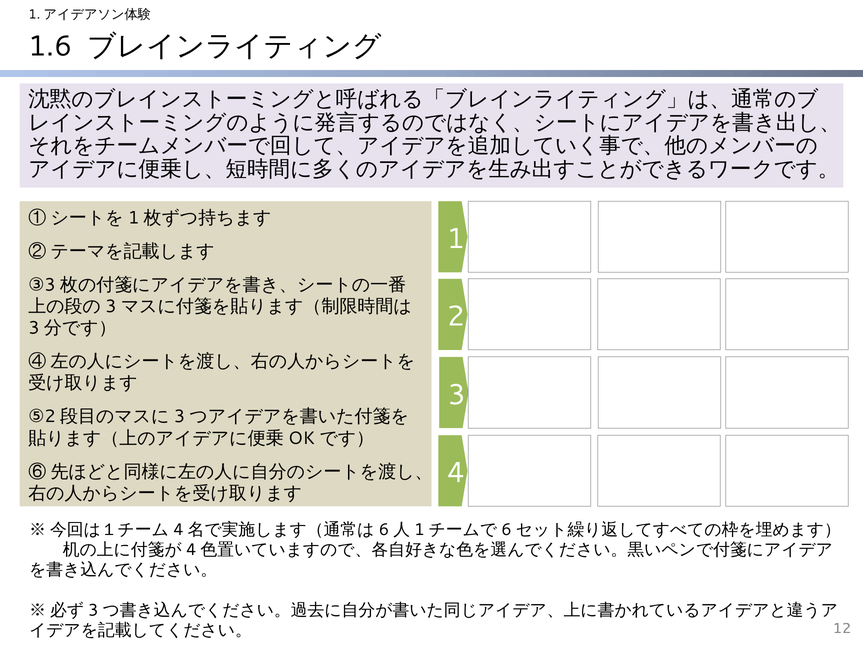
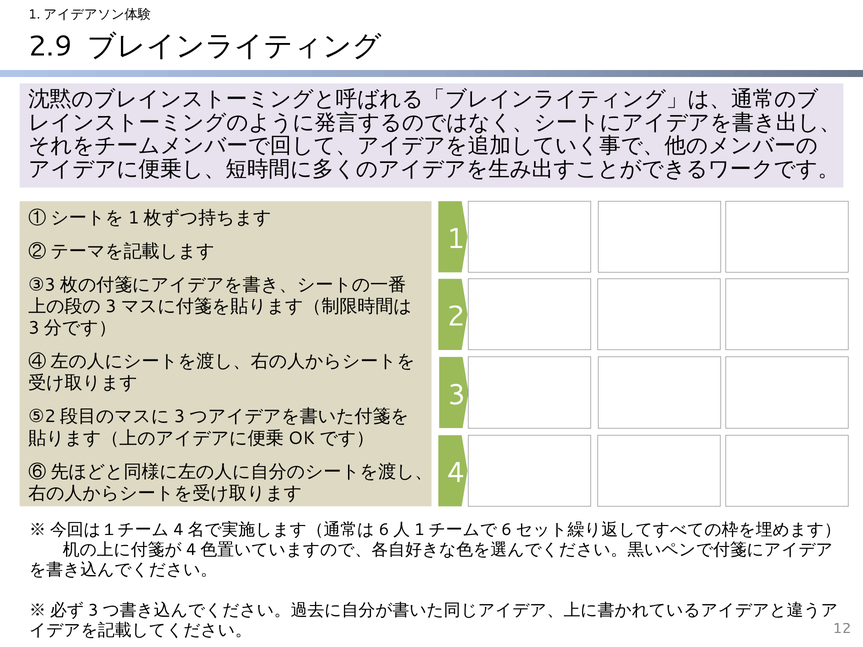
1.6: 1.6 -> 2.9
